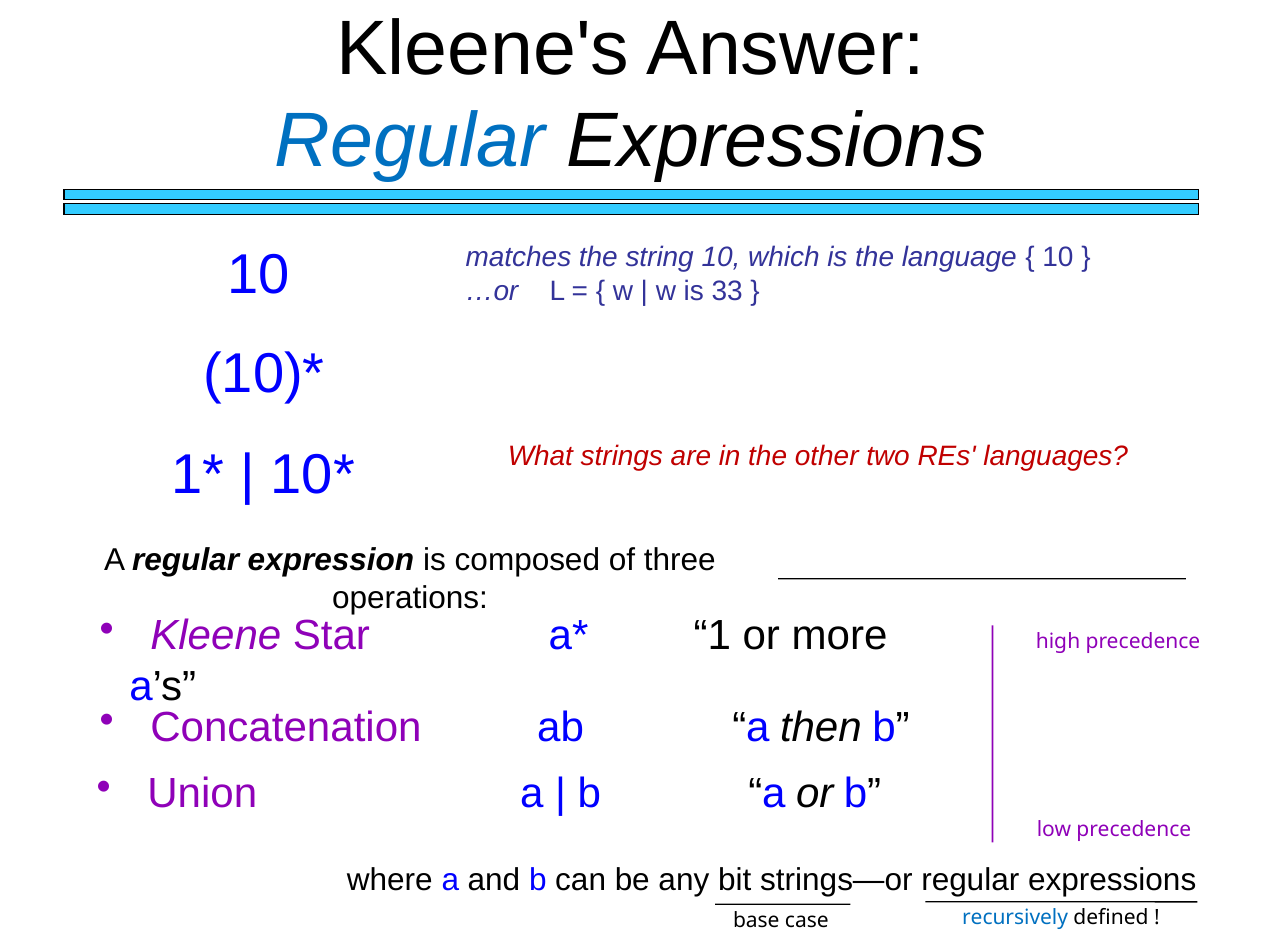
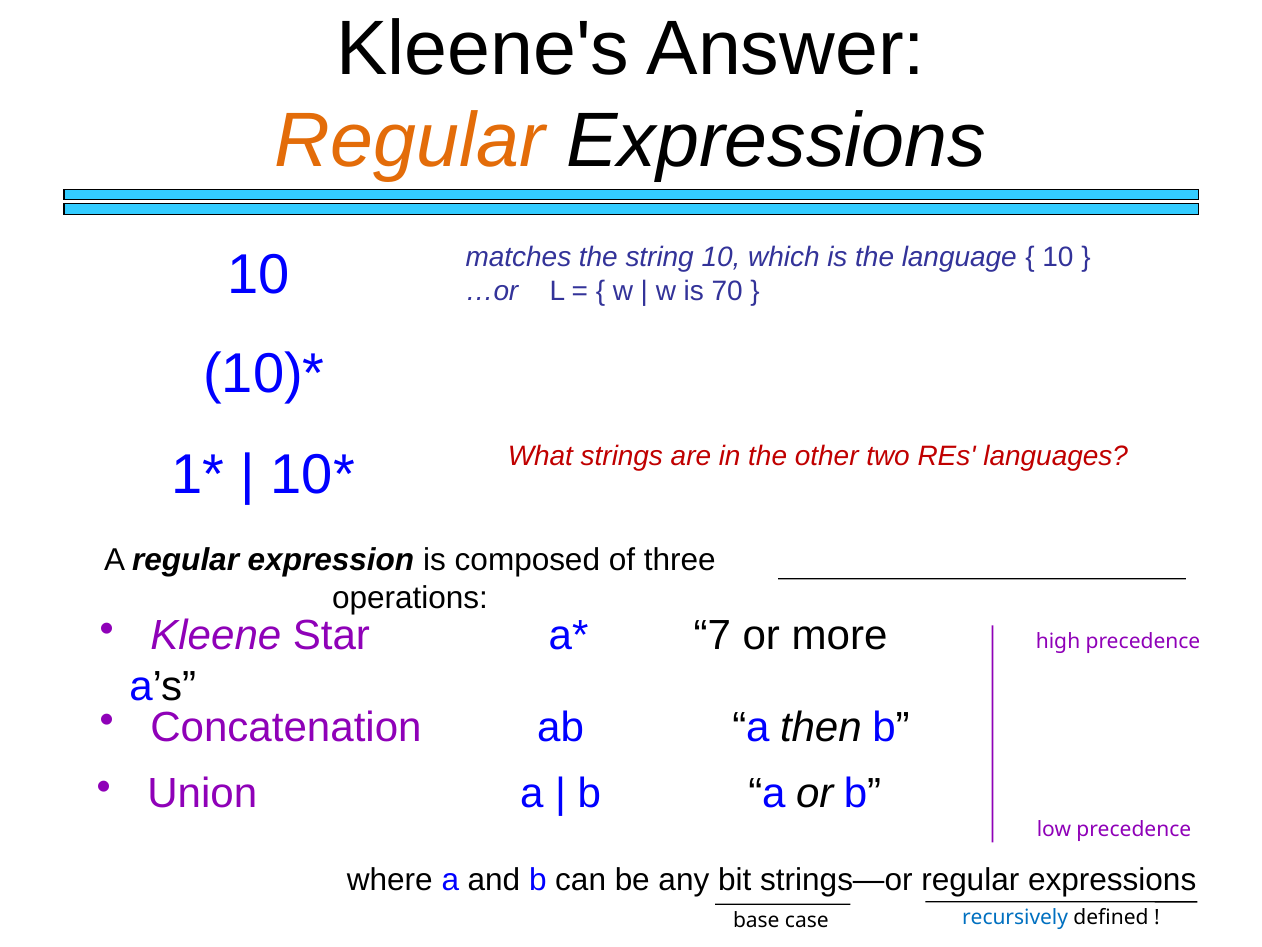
Regular at (410, 141) colour: blue -> orange
33: 33 -> 70
1: 1 -> 7
